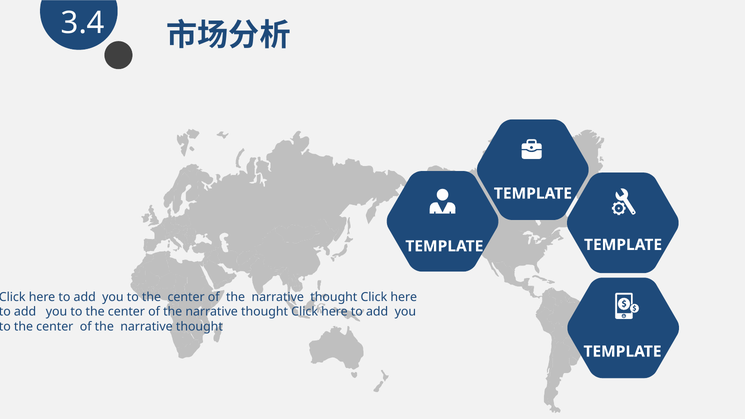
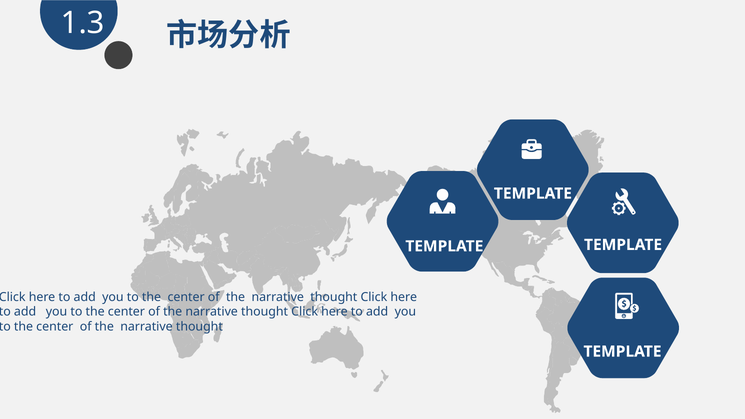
3.4: 3.4 -> 1.3
